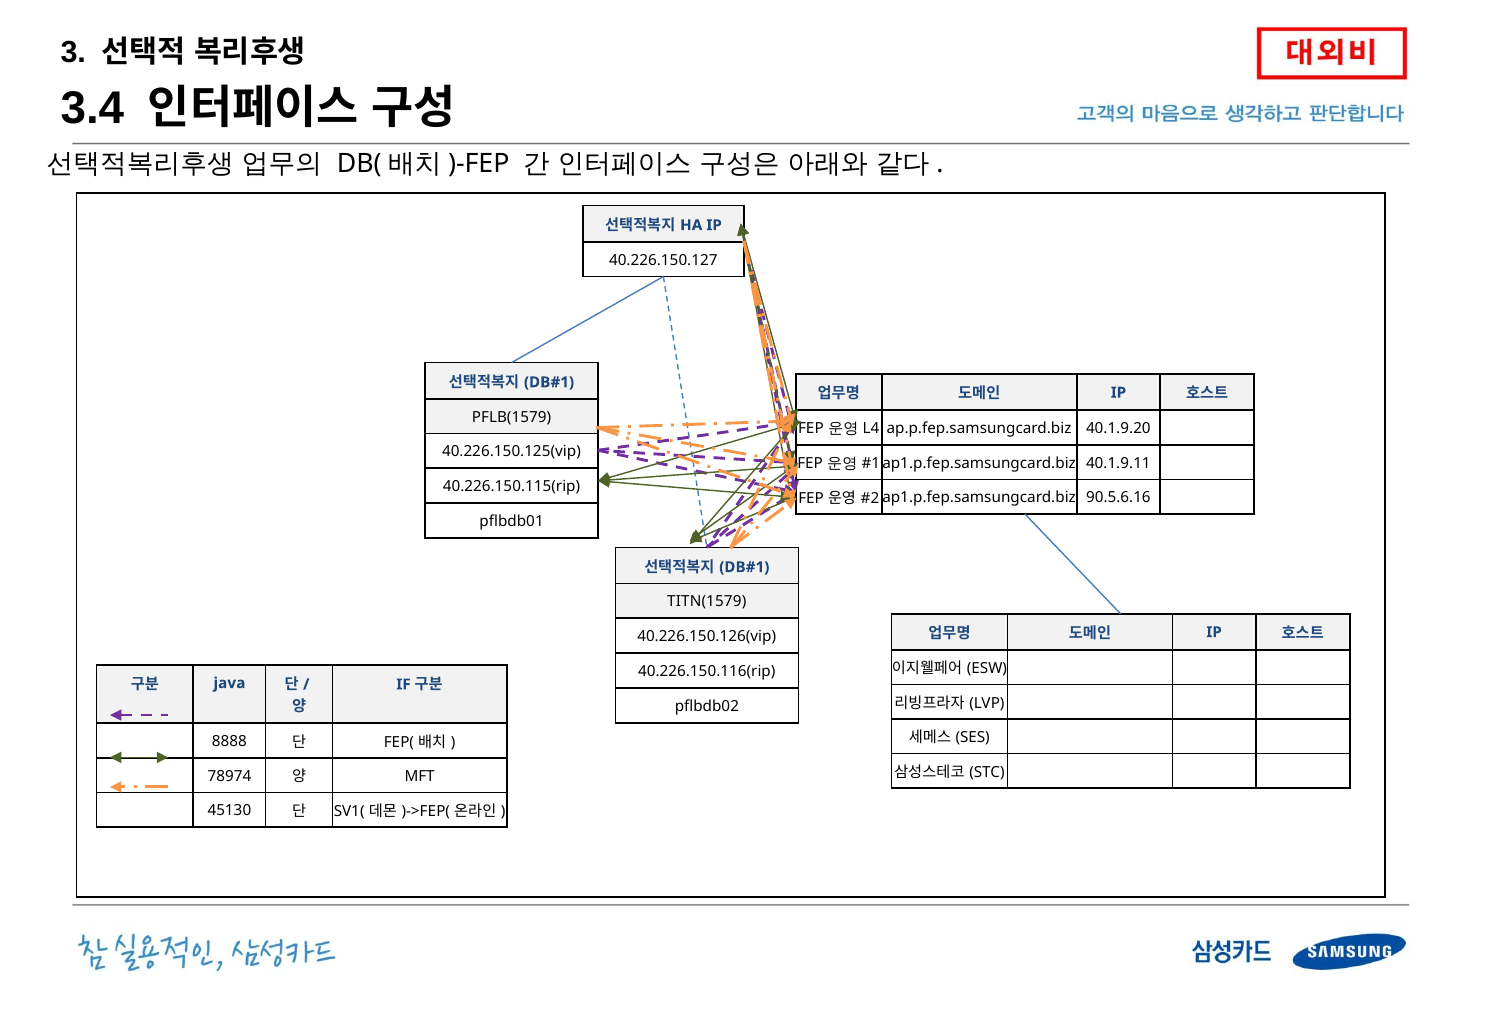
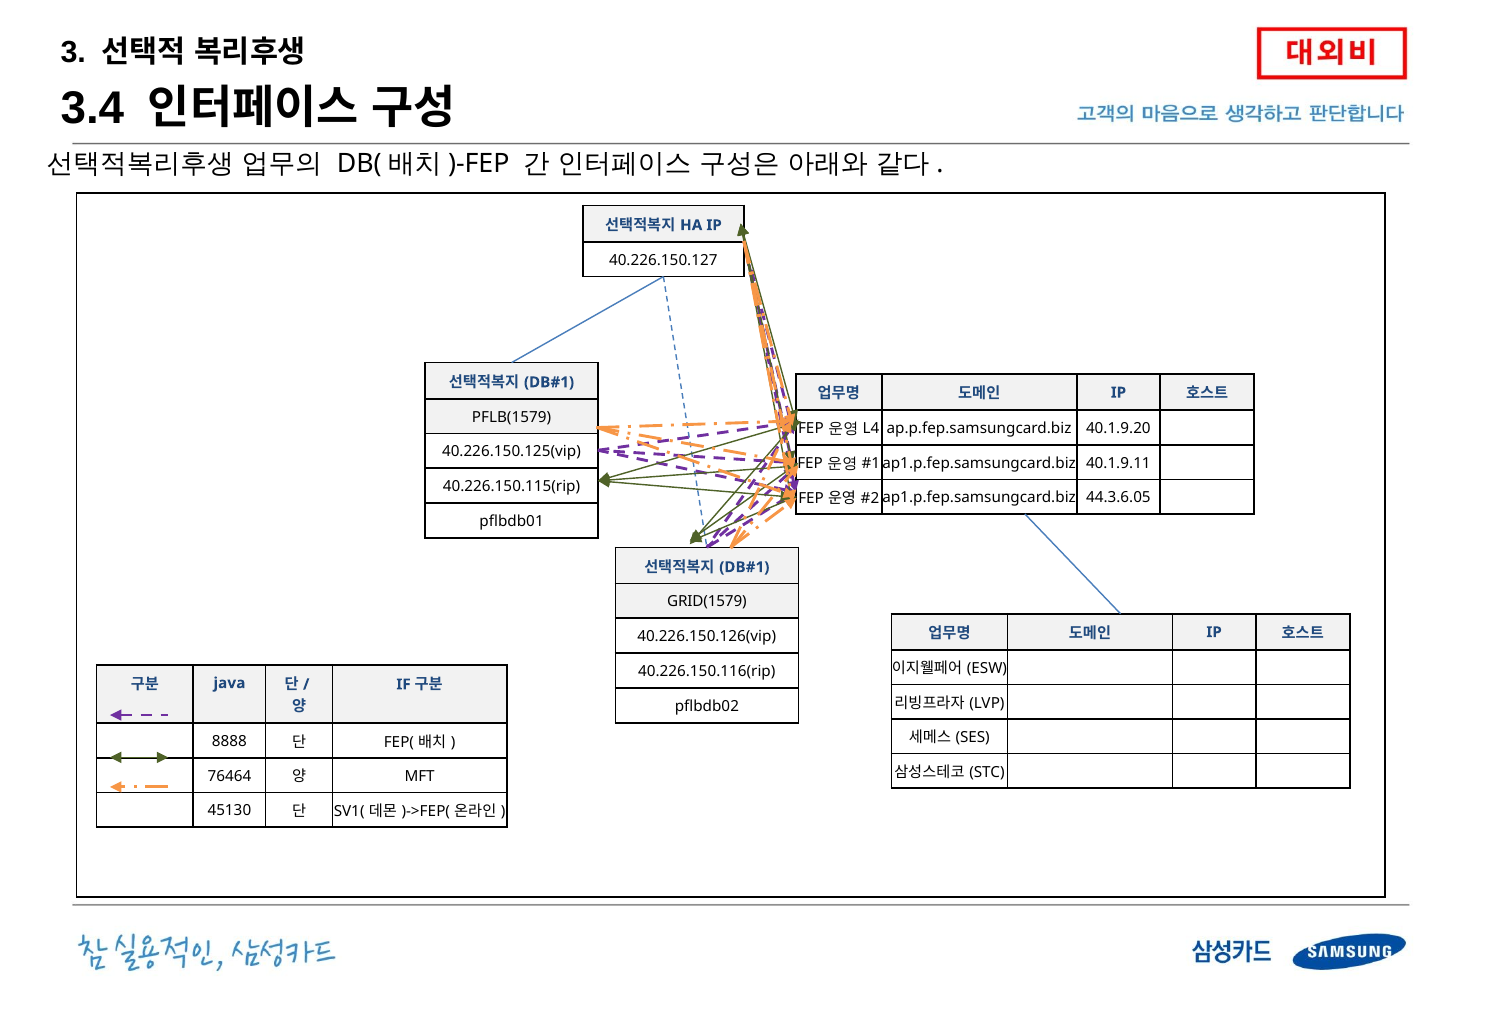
90.5.6.16: 90.5.6.16 -> 44.3.6.05
TITN(1579: TITN(1579 -> GRID(1579
78974: 78974 -> 76464
